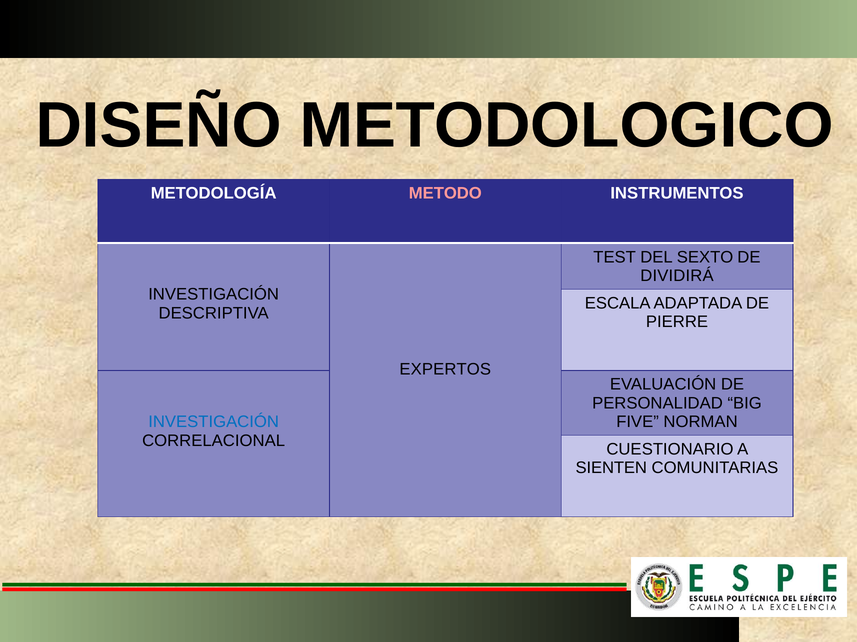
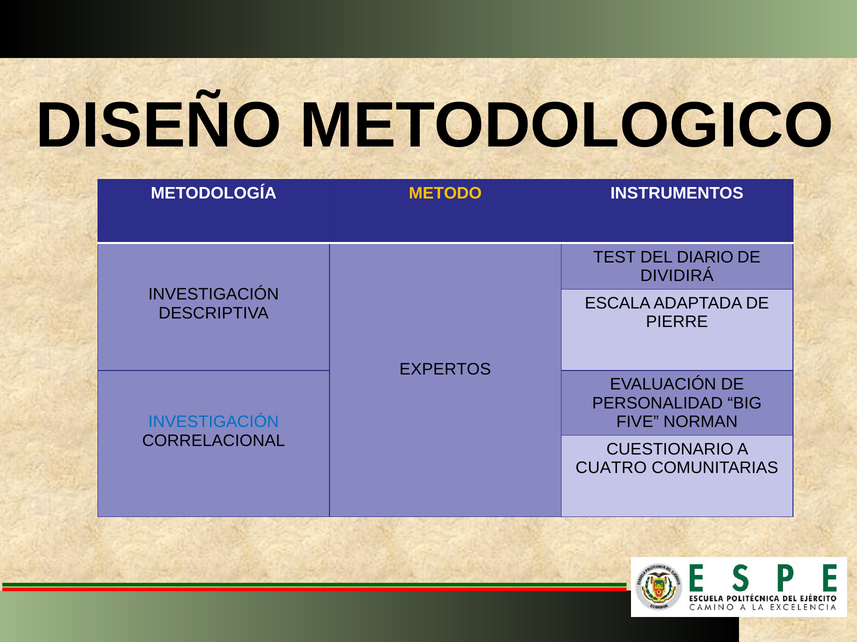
METODO colour: pink -> yellow
SEXTO: SEXTO -> DIARIO
SIENTEN: SIENTEN -> CUATRO
